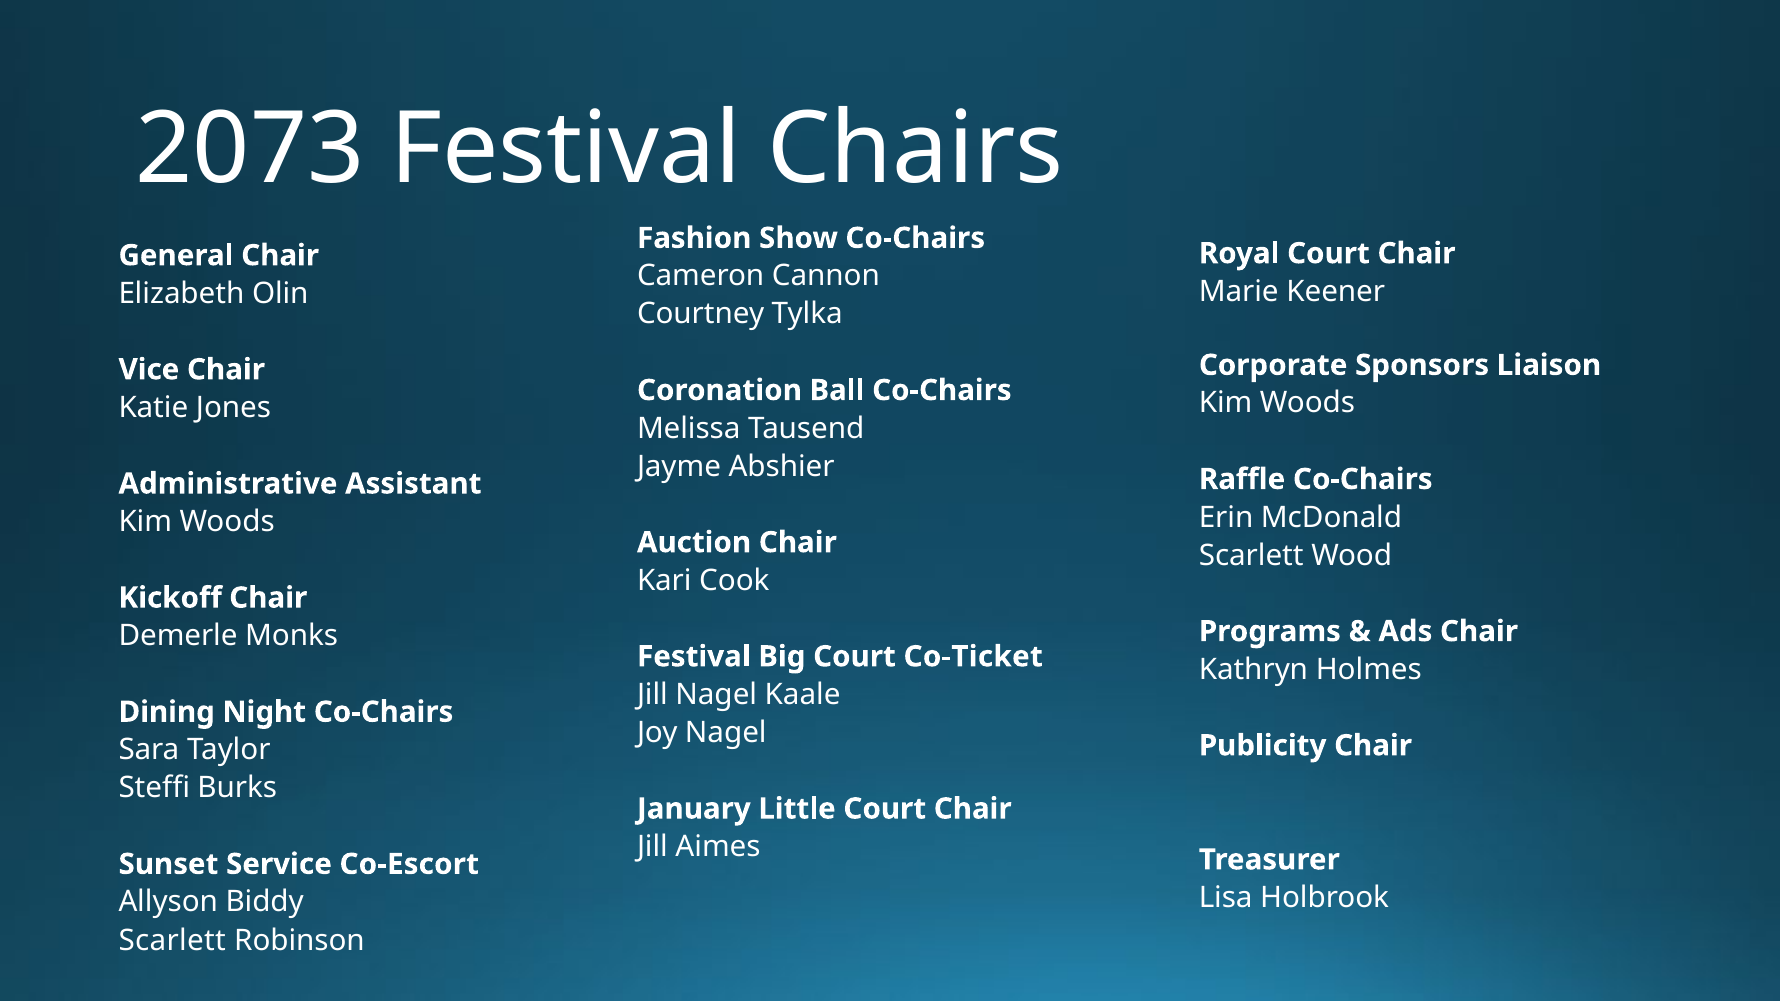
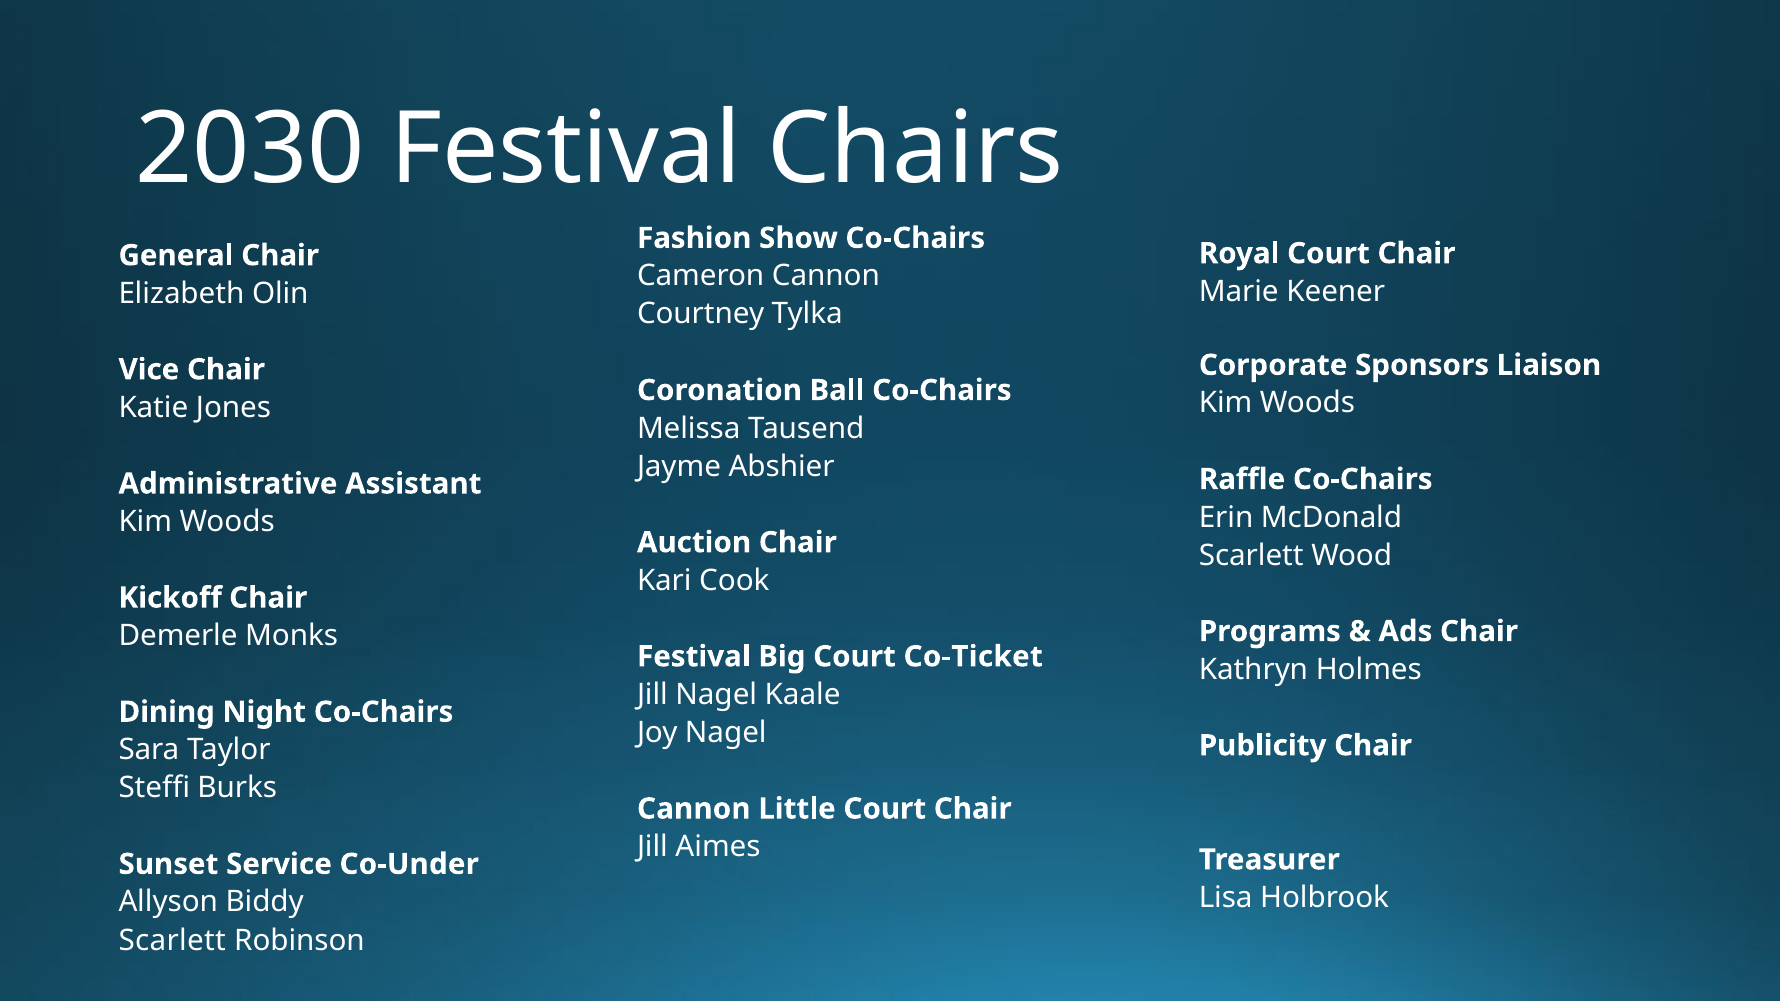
2073: 2073 -> 2030
January at (694, 809): January -> Cannon
Co-Escort: Co-Escort -> Co-Under
